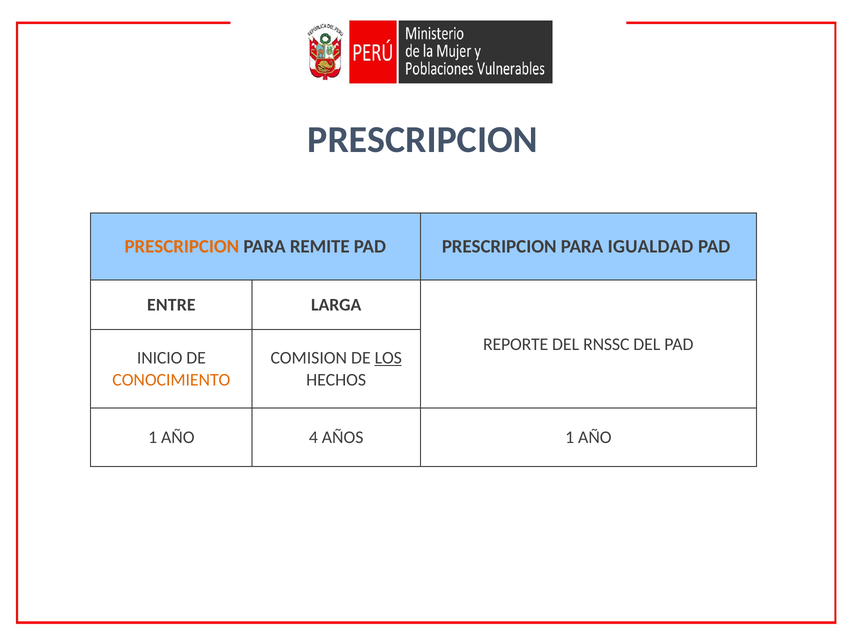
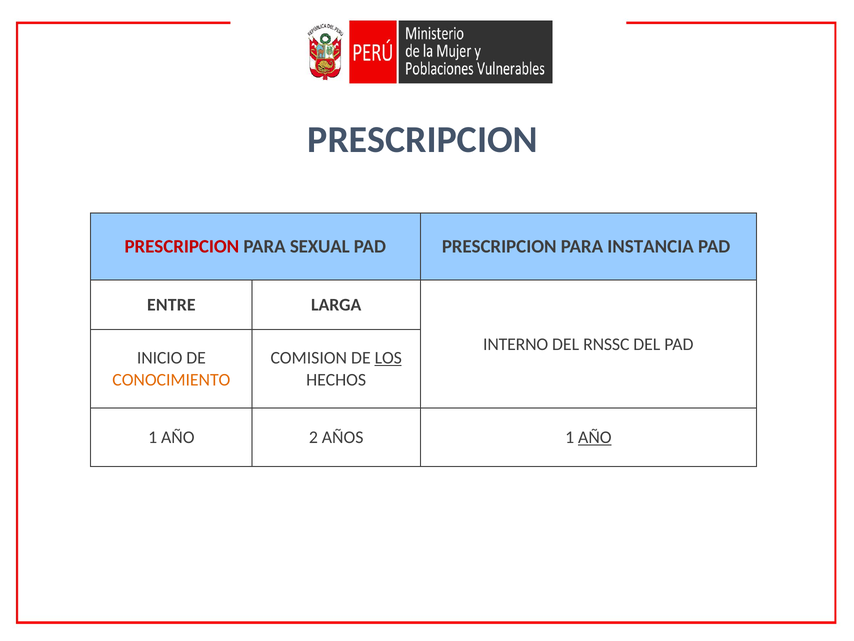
PRESCRIPCION at (182, 246) colour: orange -> red
REMITE: REMITE -> SEXUAL
IGUALDAD: IGUALDAD -> INSTANCIA
REPORTE: REPORTE -> INTERNO
4: 4 -> 2
AÑO at (595, 437) underline: none -> present
